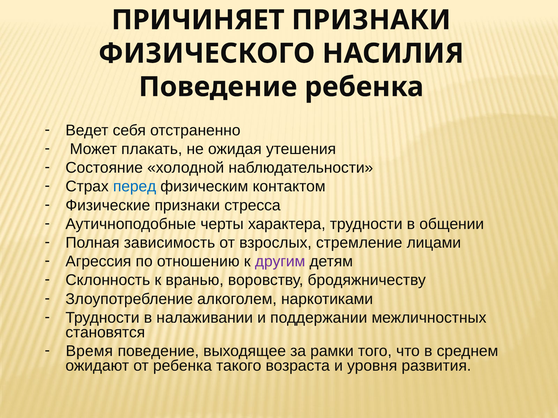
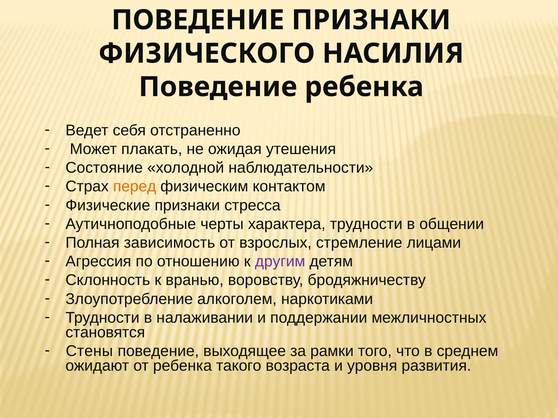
ПРИЧИНЯЕТ at (198, 20): ПРИЧИНЯЕТ -> ПОВЕДЕНИЕ
перед colour: blue -> orange
Время: Время -> Стены
